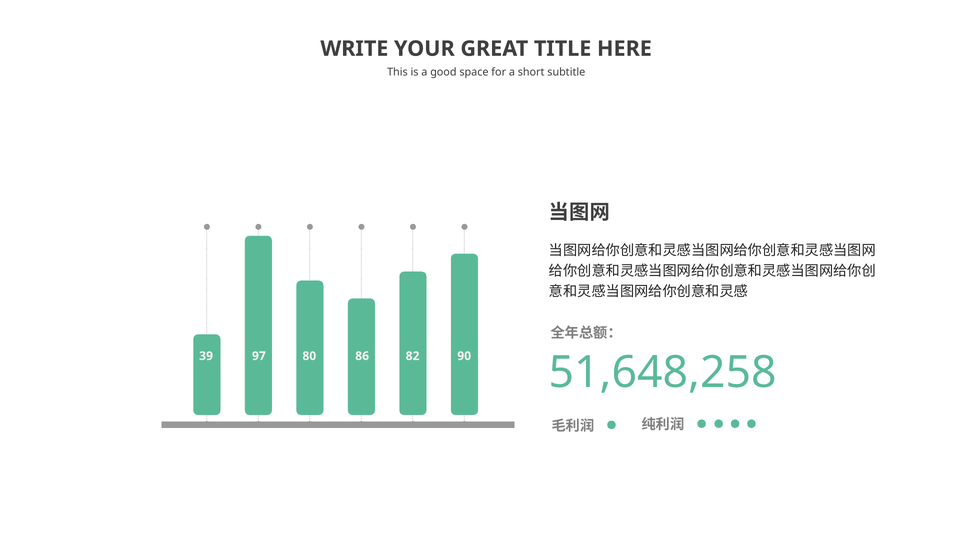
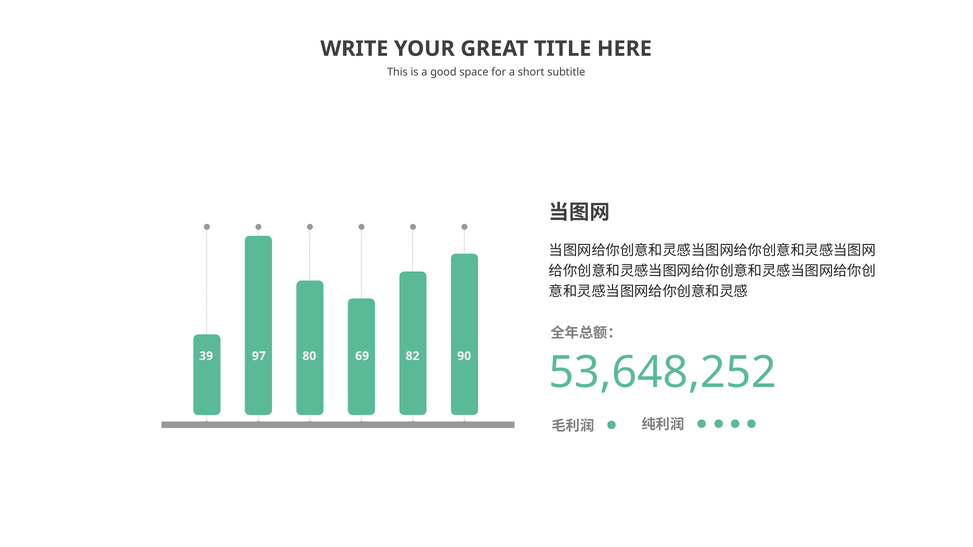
86: 86 -> 69
51,648,258: 51,648,258 -> 53,648,252
